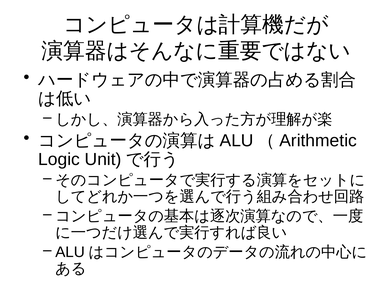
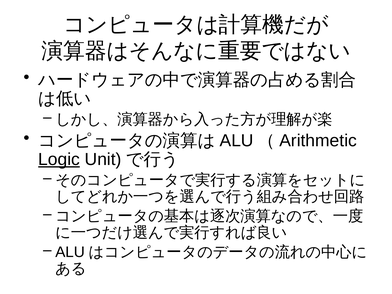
Logic underline: none -> present
